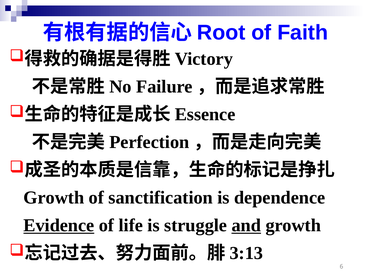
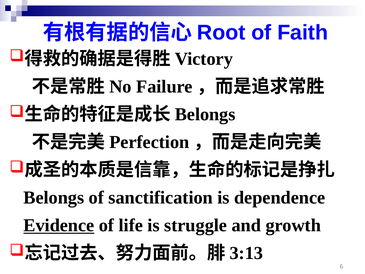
Essence at (205, 114): Essence -> Belongs
Growth at (54, 197): Growth -> Belongs
and underline: present -> none
